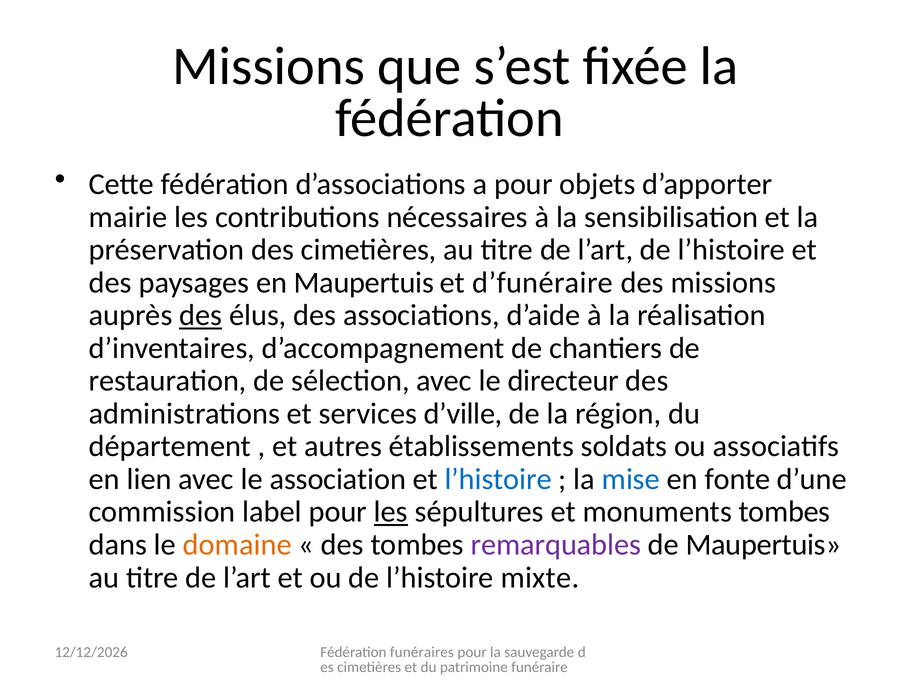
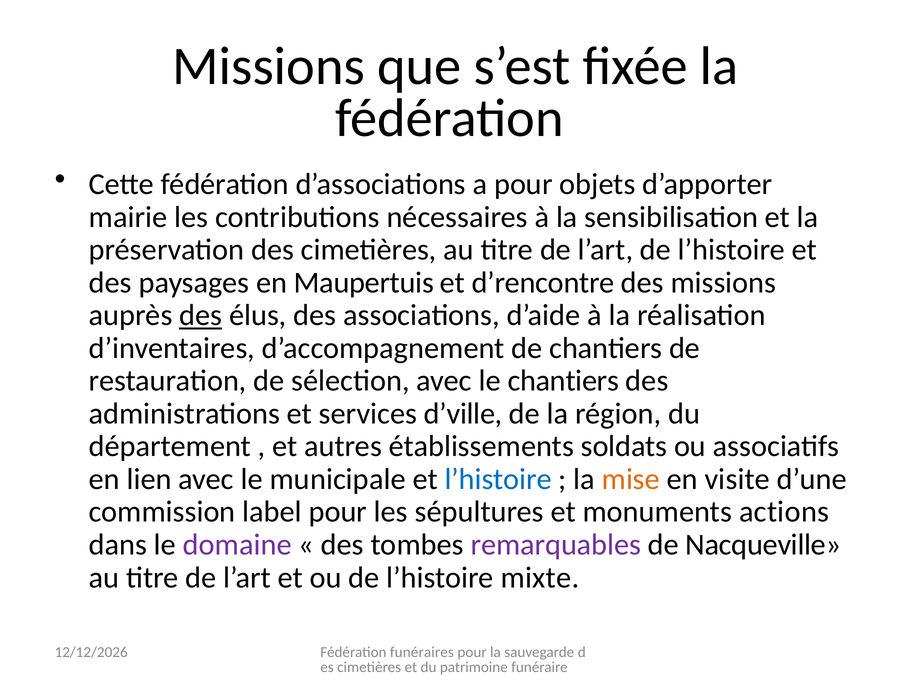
d’funéraire: d’funéraire -> d’rencontre
le directeur: directeur -> chantiers
association: association -> municipale
mise colour: blue -> orange
fonte: fonte -> visite
les at (391, 512) underline: present -> none
monuments tombes: tombes -> actions
domaine colour: orange -> purple
de Maupertuis: Maupertuis -> Nacqueville
